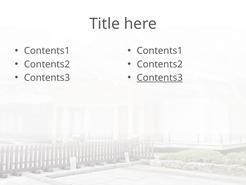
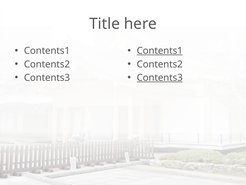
Contents1 at (160, 51) underline: none -> present
